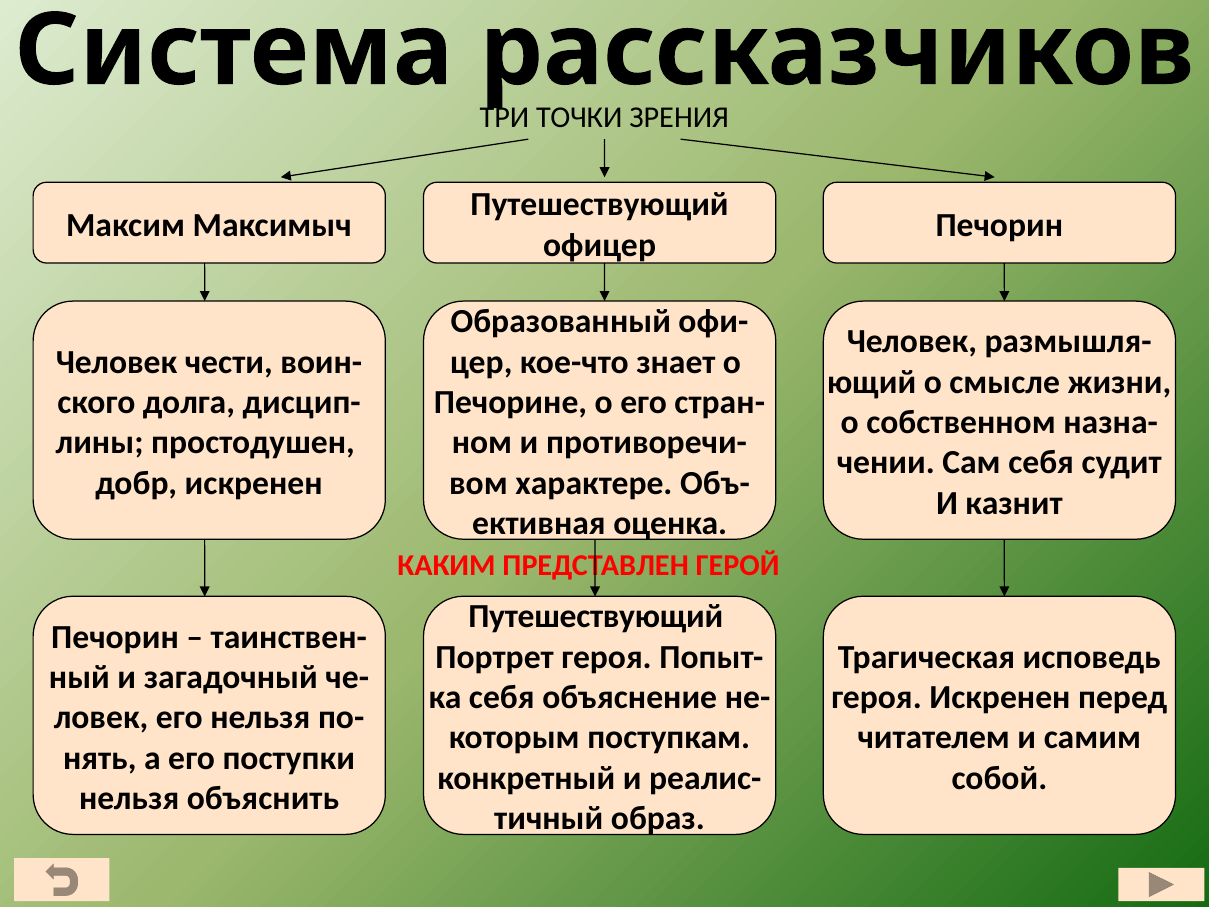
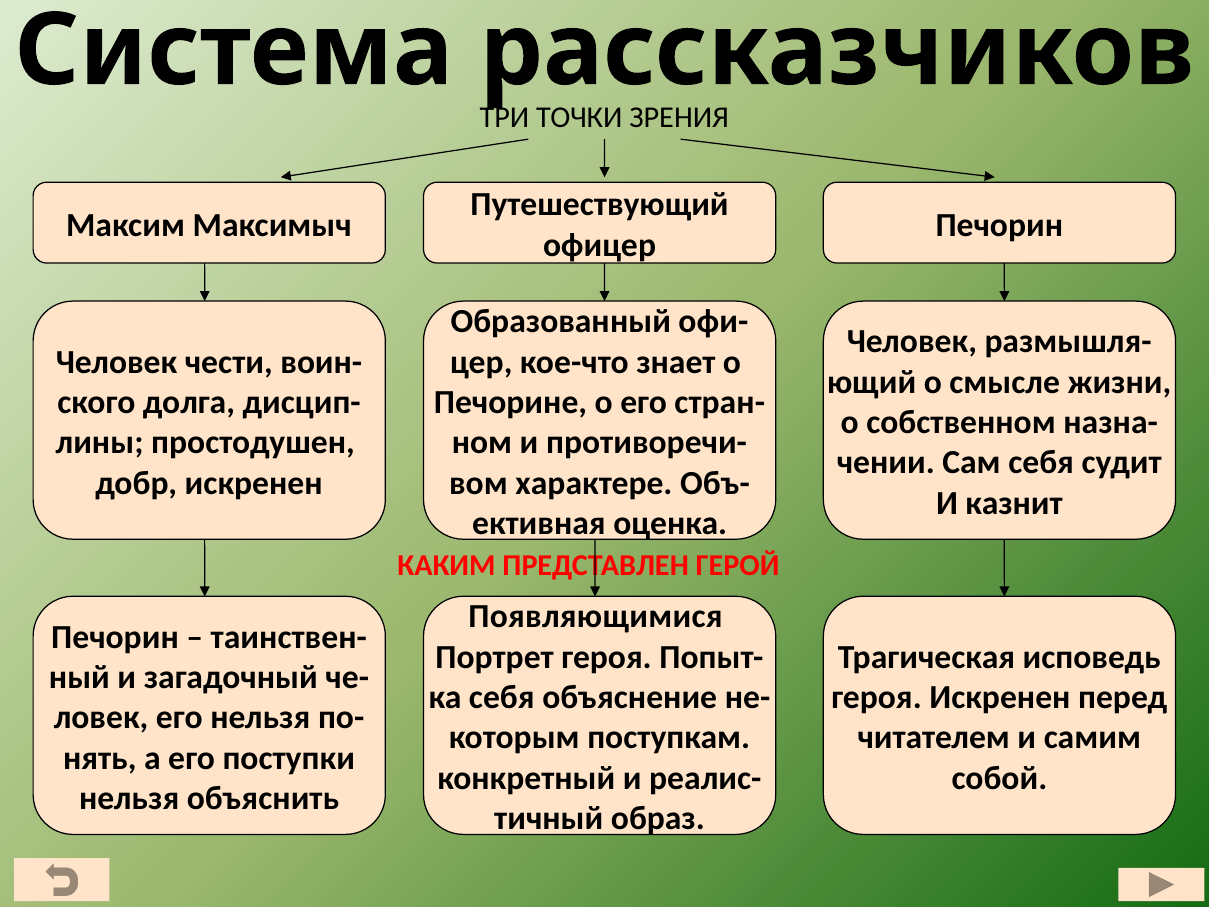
Путешествующий at (596, 617): Путешествующий -> Появляющимися
